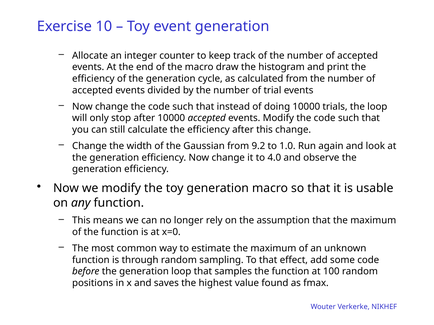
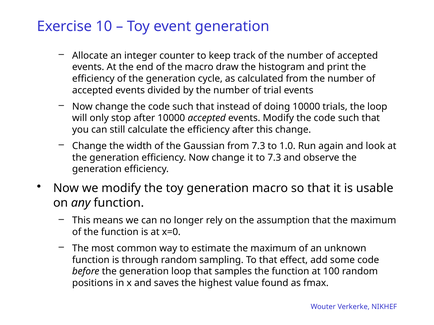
from 9.2: 9.2 -> 7.3
to 4.0: 4.0 -> 7.3
